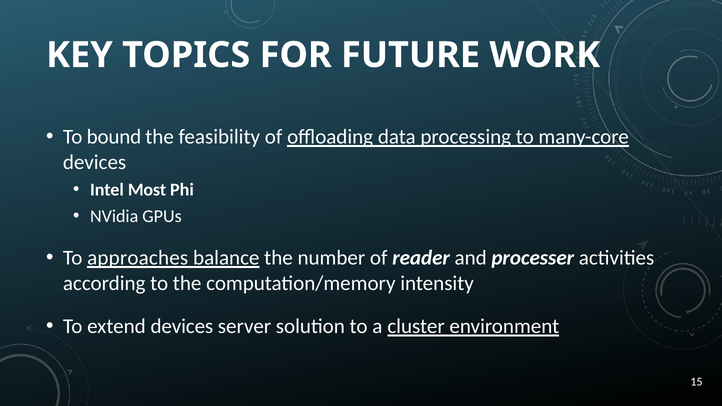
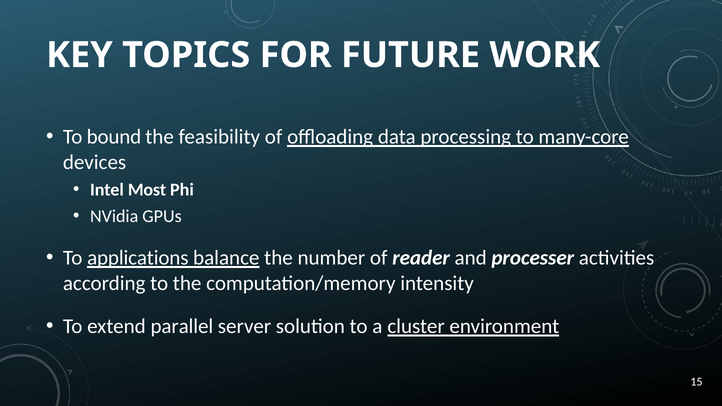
approaches: approaches -> applications
extend devices: devices -> parallel
